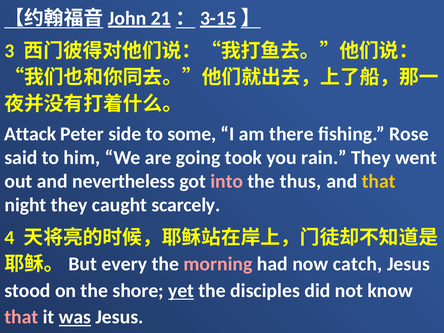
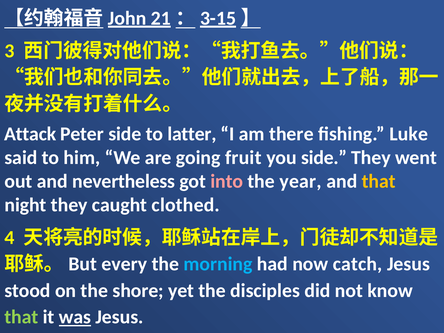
some: some -> latter
Rose: Rose -> Luke
took: took -> fruit
you rain: rain -> side
thus: thus -> year
scarcely: scarcely -> clothed
morning colour: pink -> light blue
yet underline: present -> none
that at (21, 317) colour: pink -> light green
